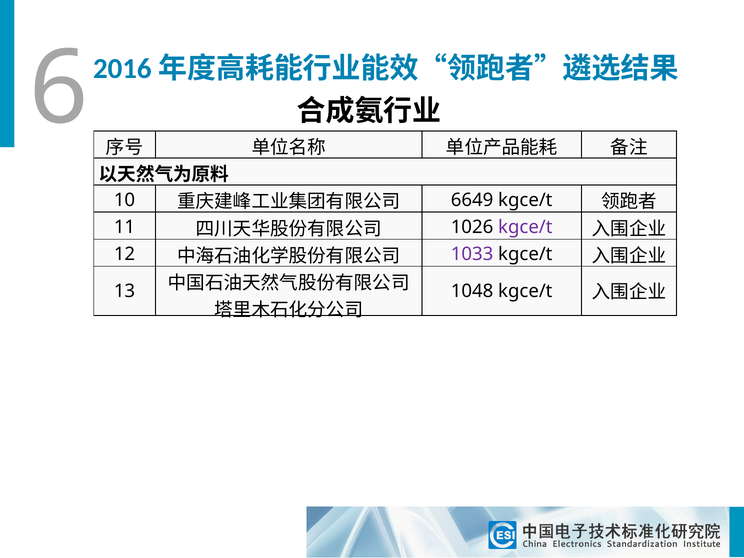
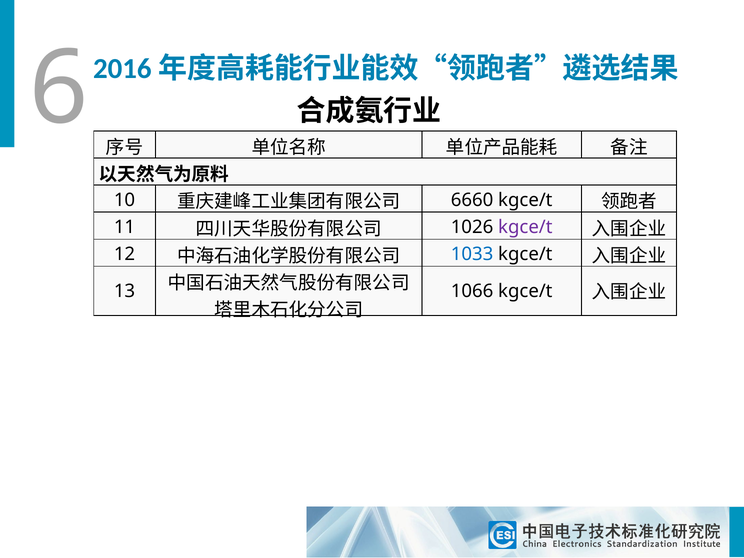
6649: 6649 -> 6660
1033 colour: purple -> blue
1048: 1048 -> 1066
